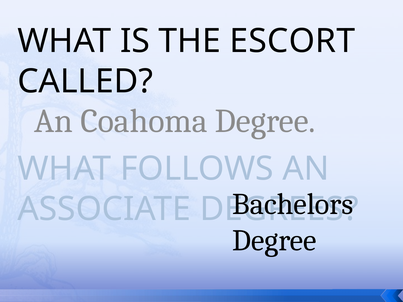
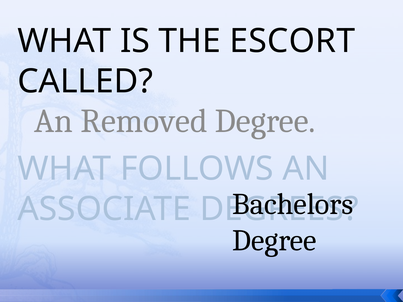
Coahoma: Coahoma -> Removed
